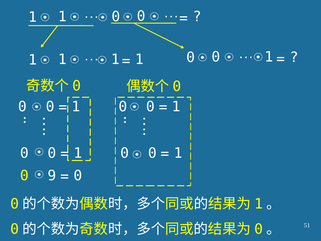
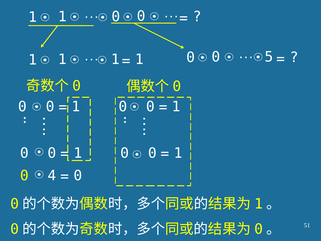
1 at (269, 57): 1 -> 5
9: 9 -> 4
